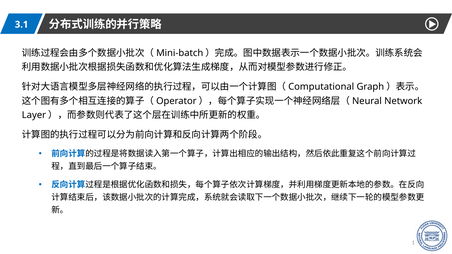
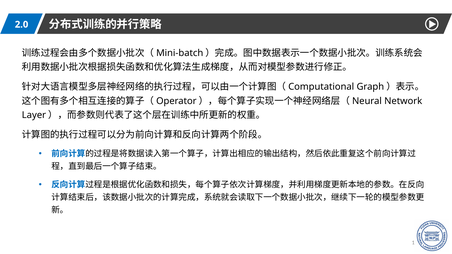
3.1: 3.1 -> 2.0
